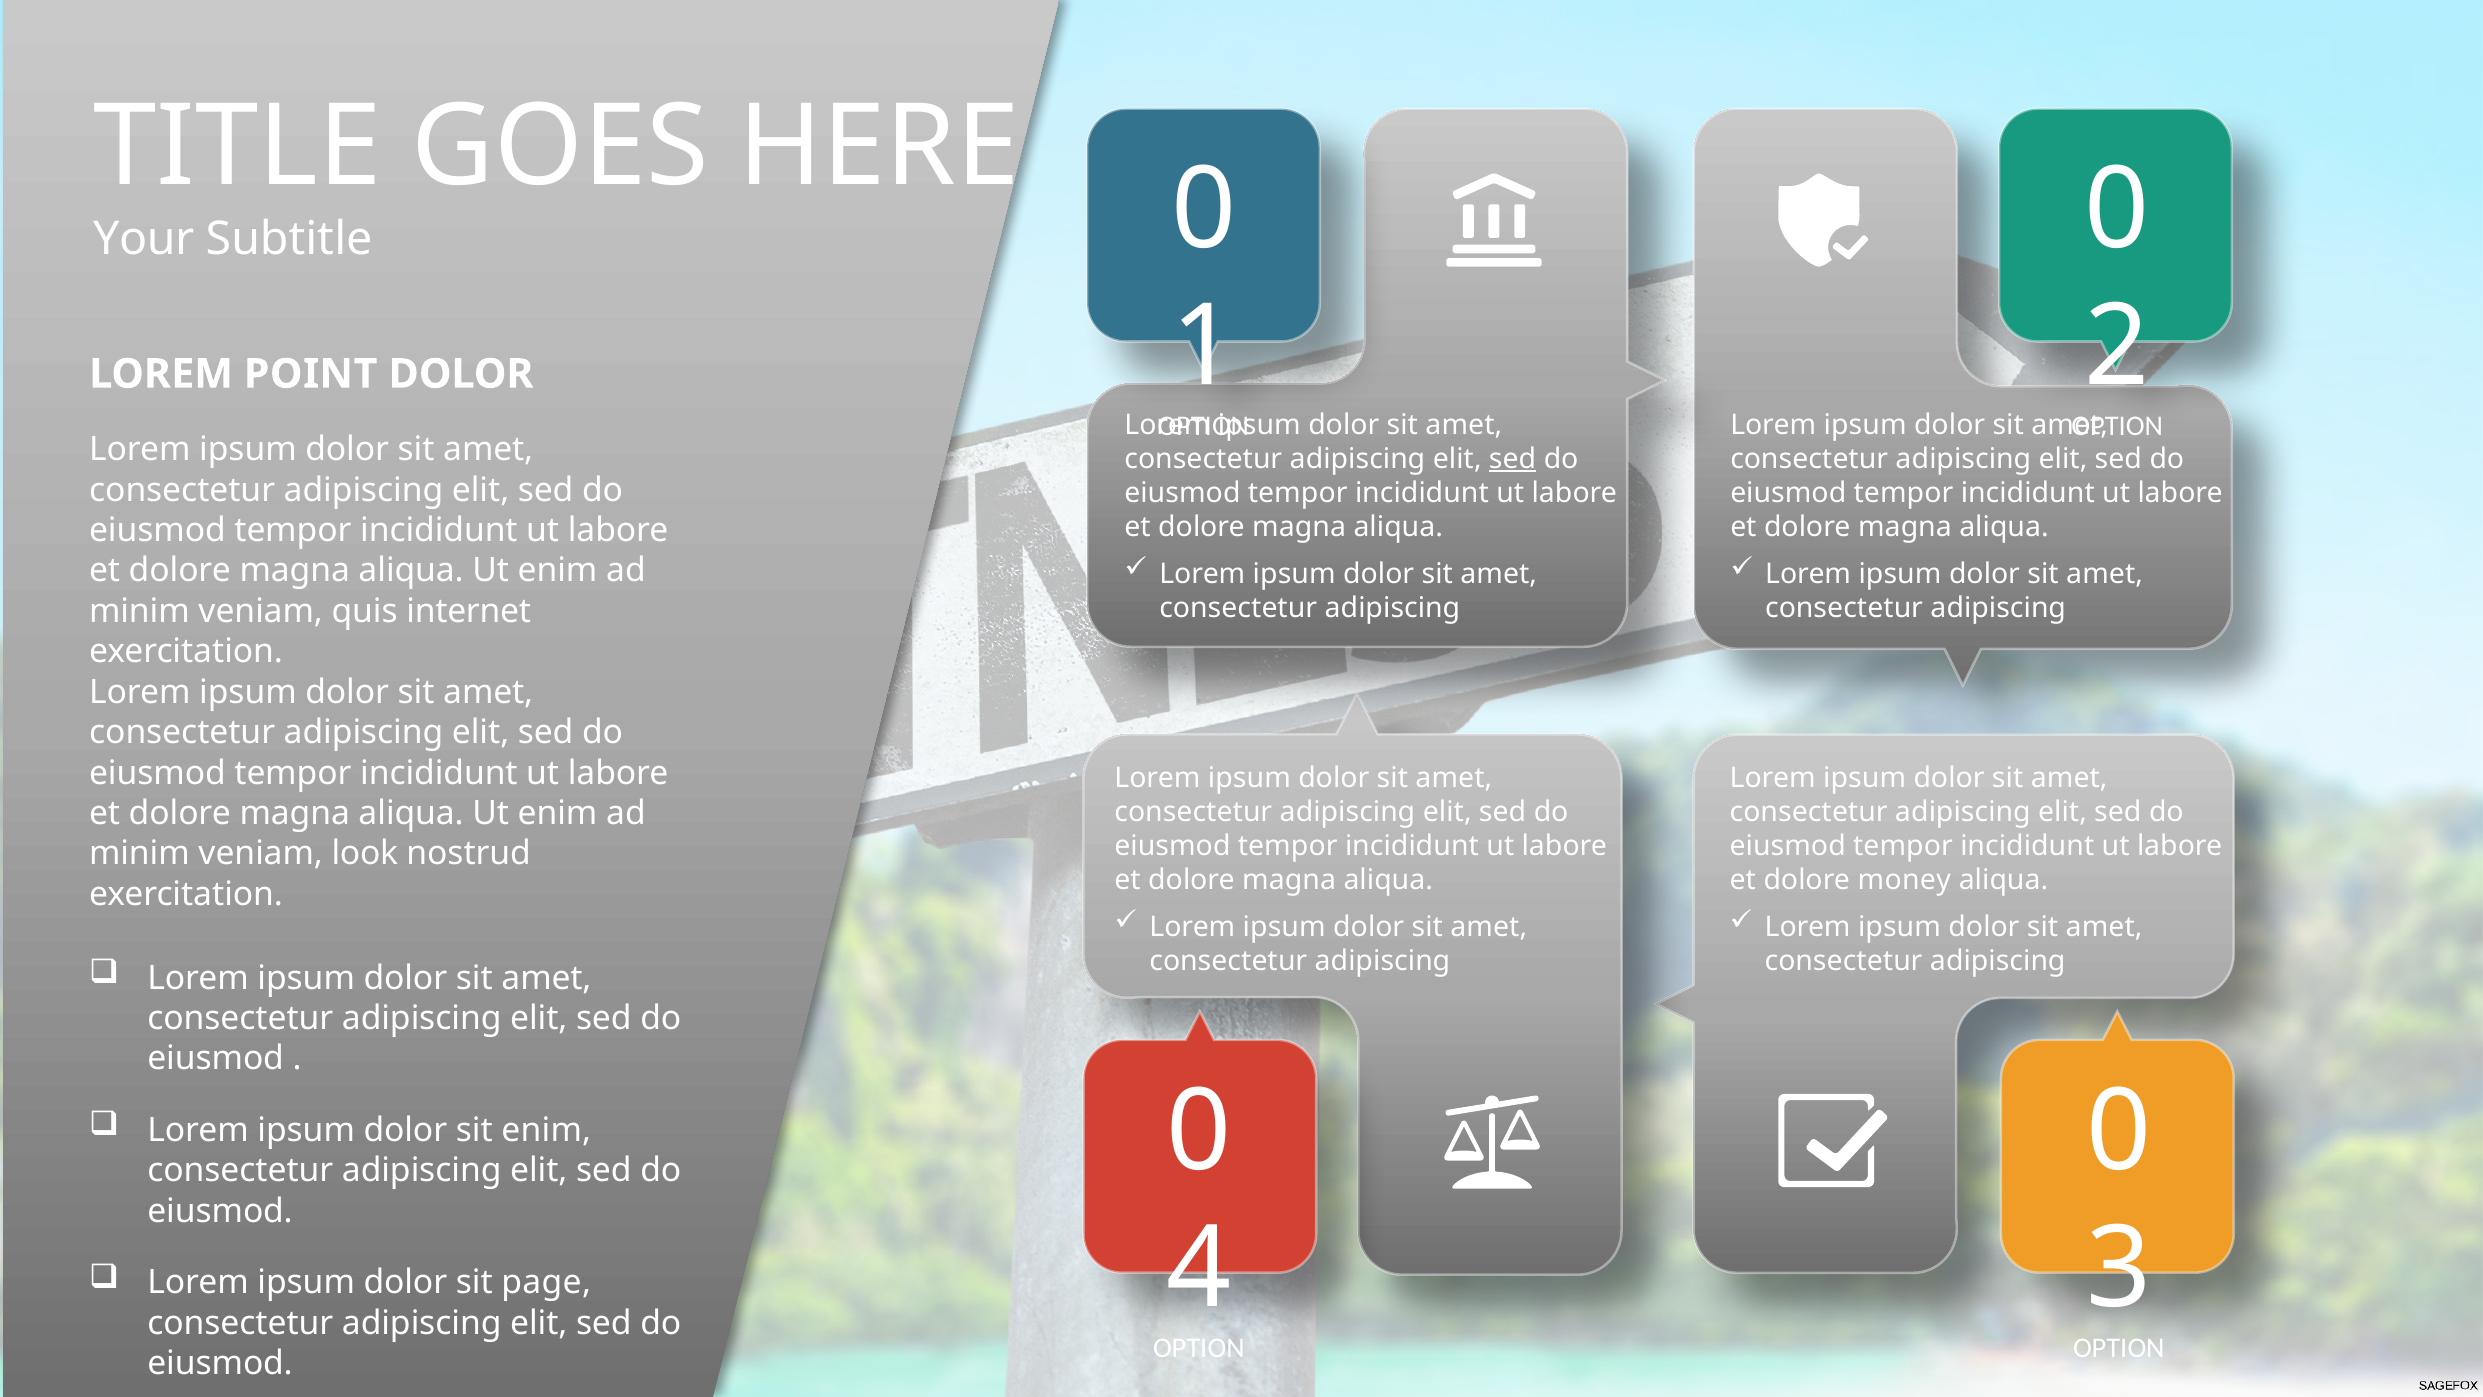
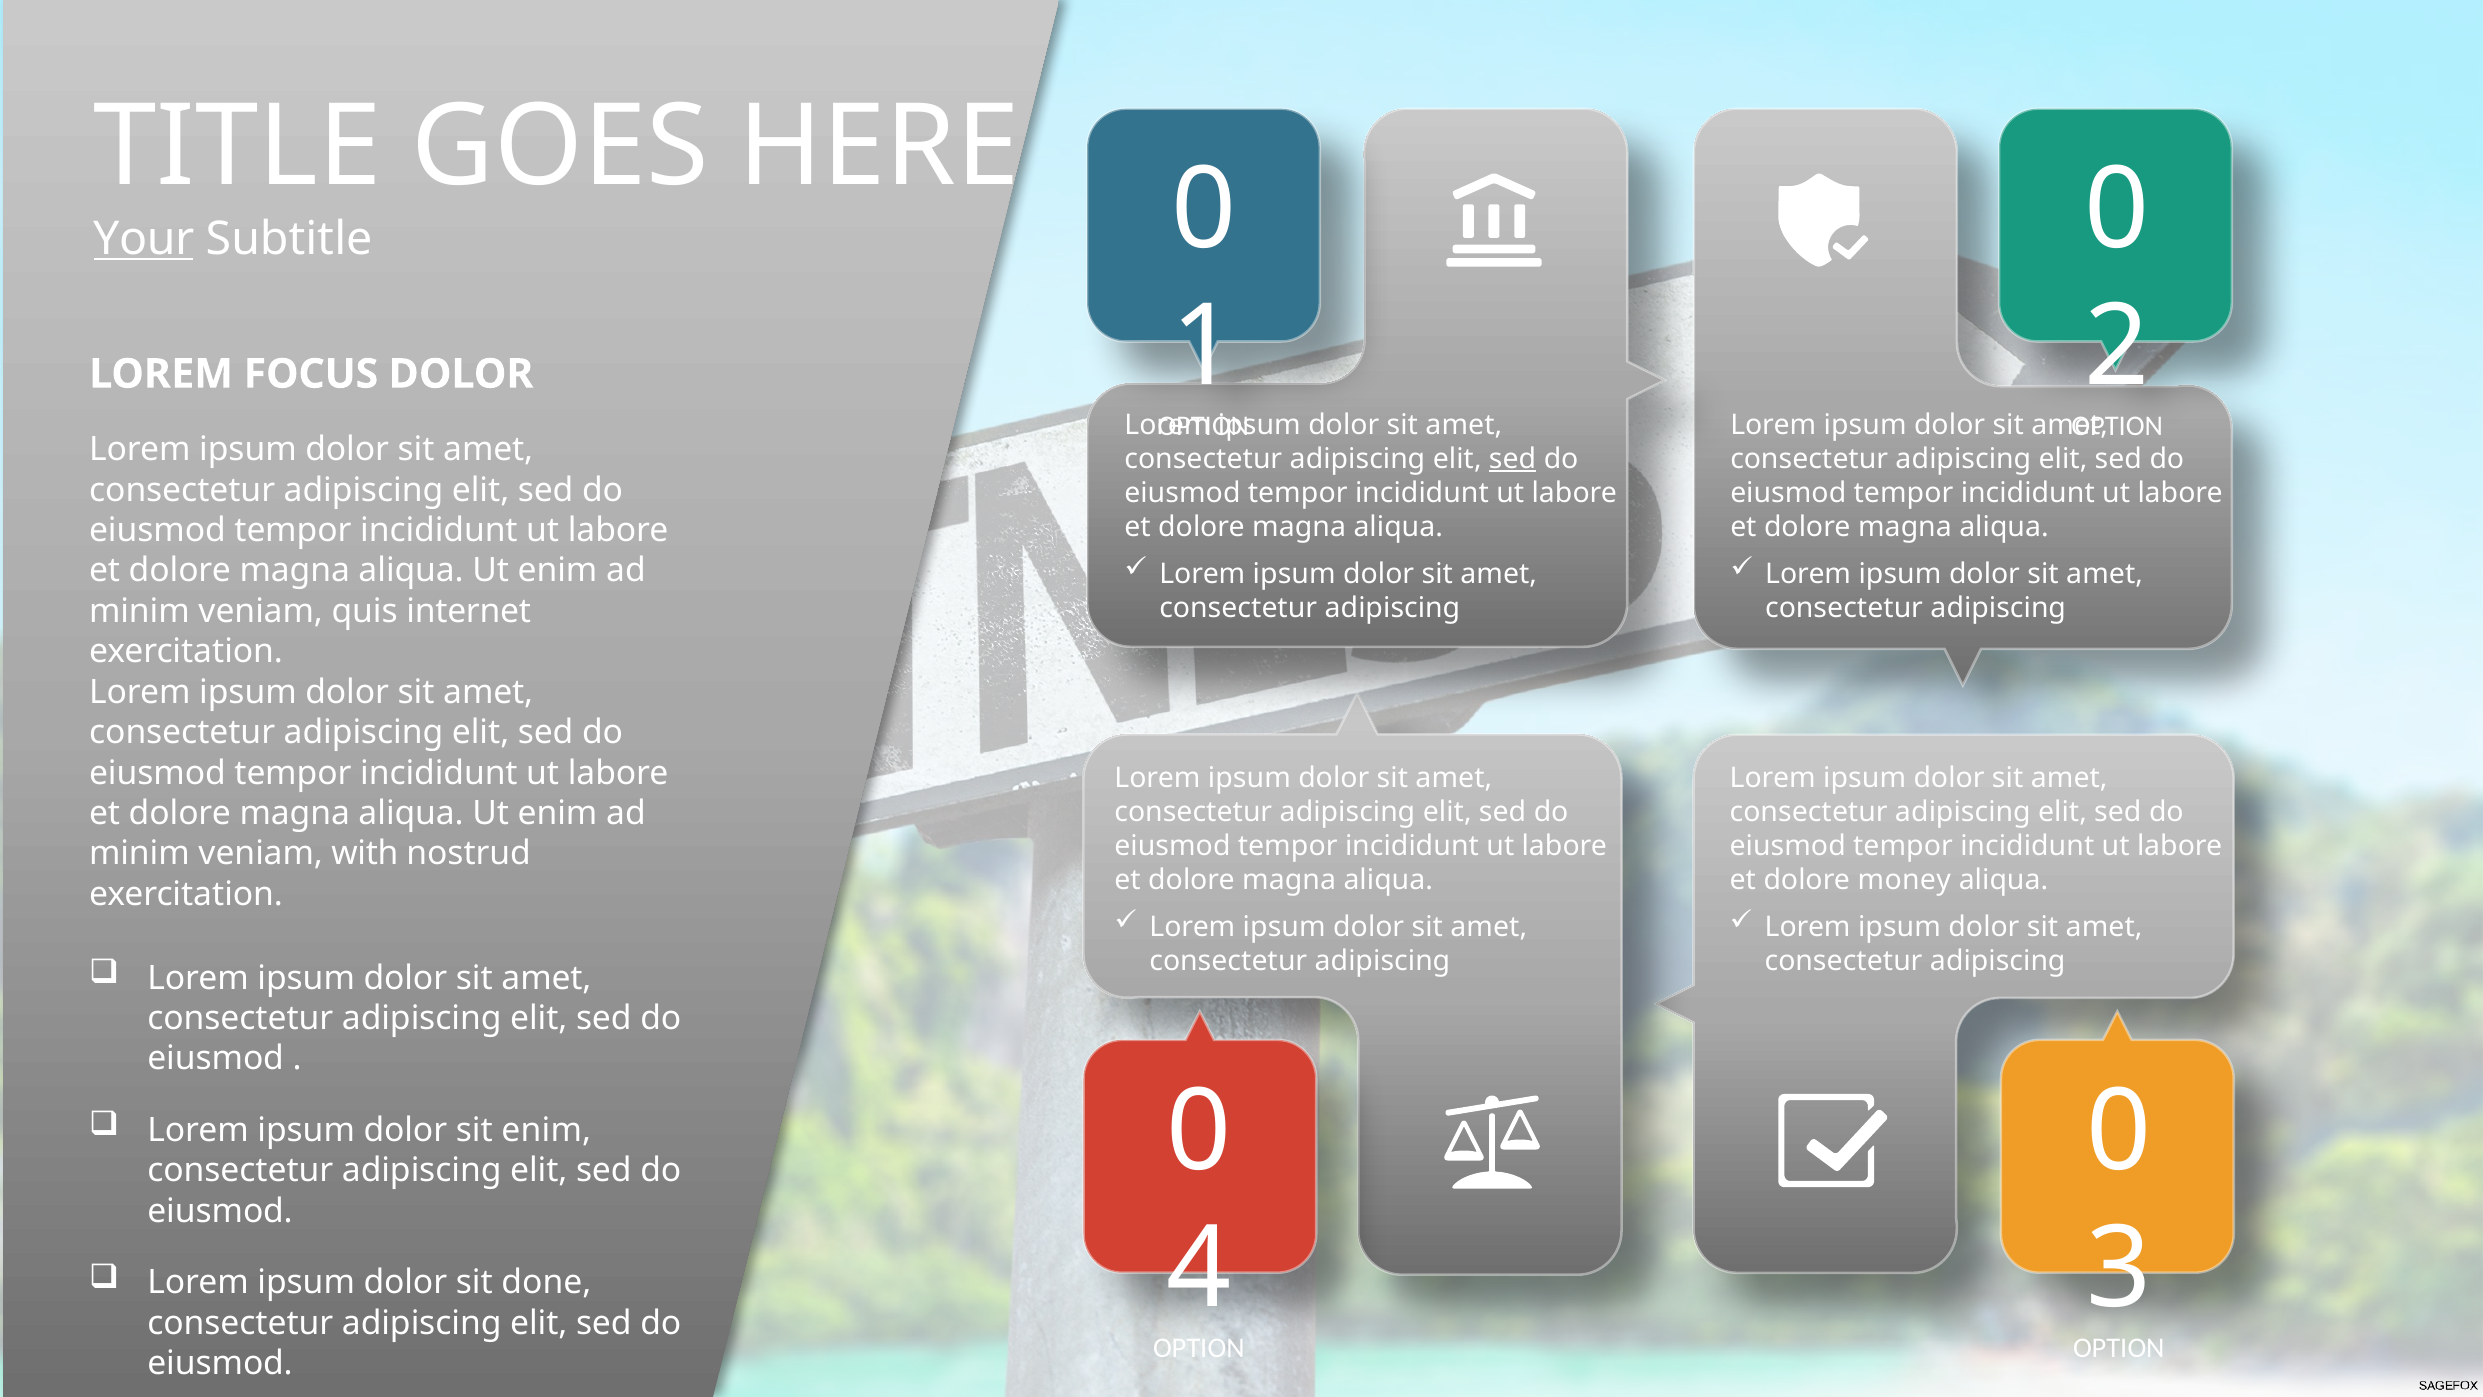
Your underline: none -> present
POINT: POINT -> FOCUS
look: look -> with
page: page -> done
